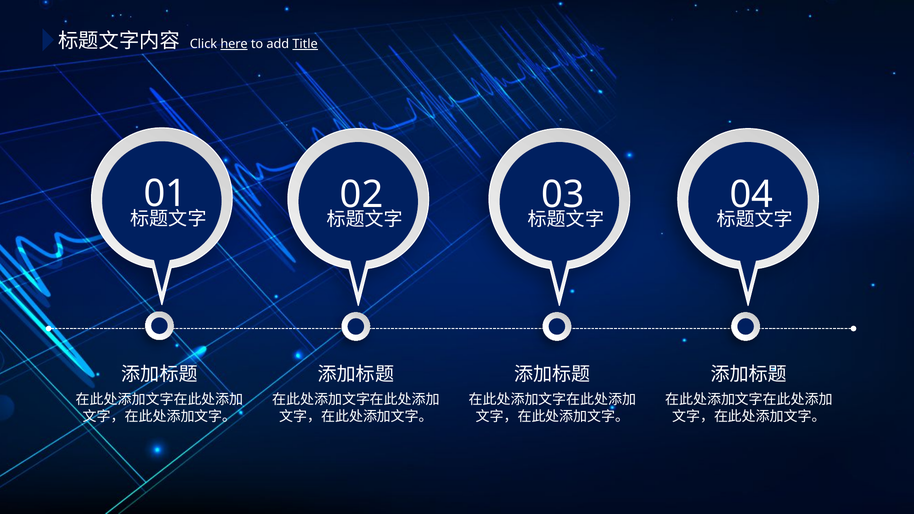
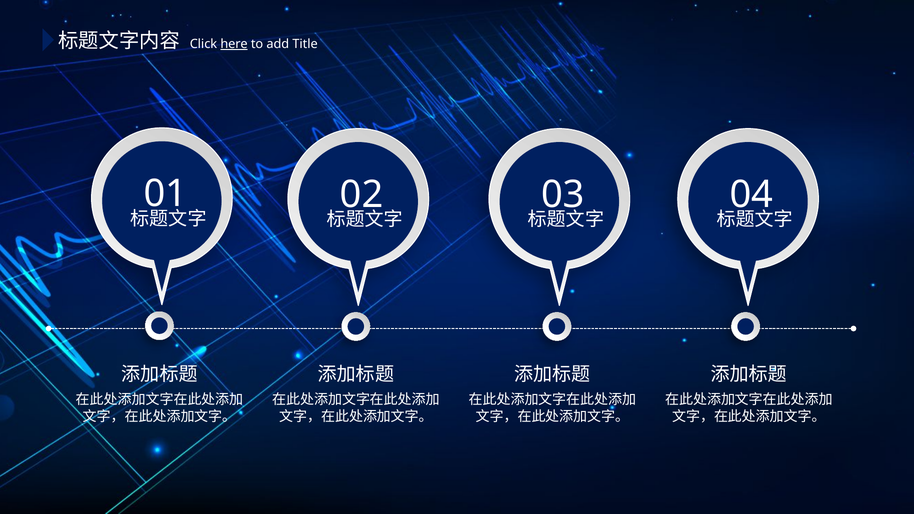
Title underline: present -> none
